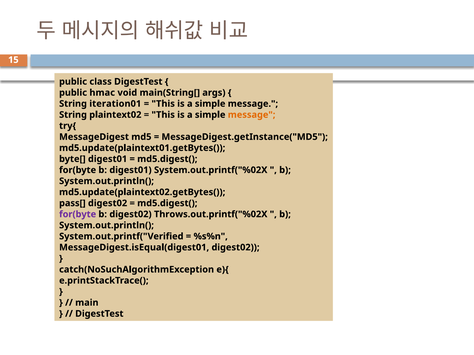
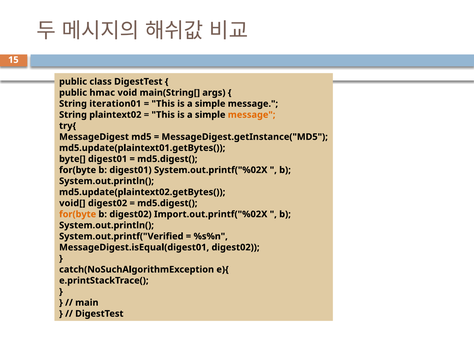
pass[: pass[ -> void[
for(byte at (78, 215) colour: purple -> orange
Throws.out.printf("%02X: Throws.out.printf("%02X -> Import.out.printf("%02X
